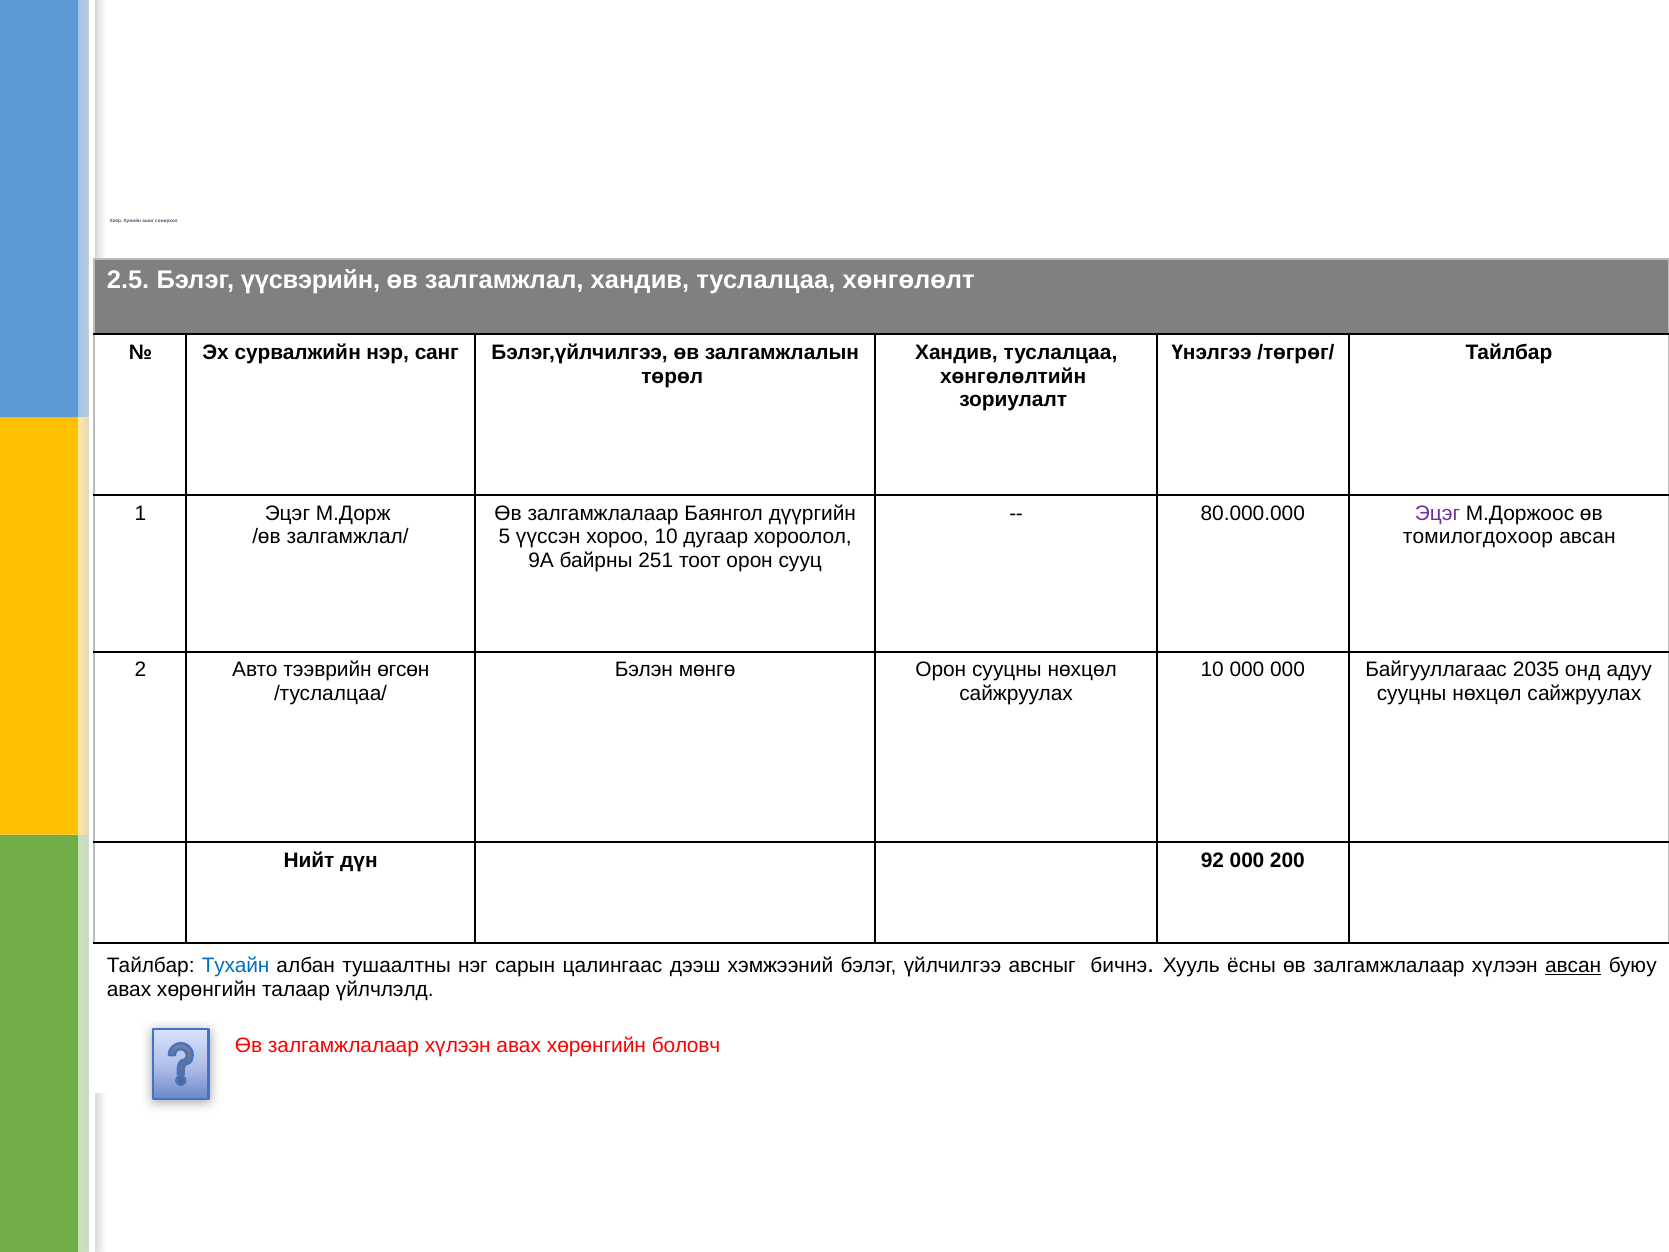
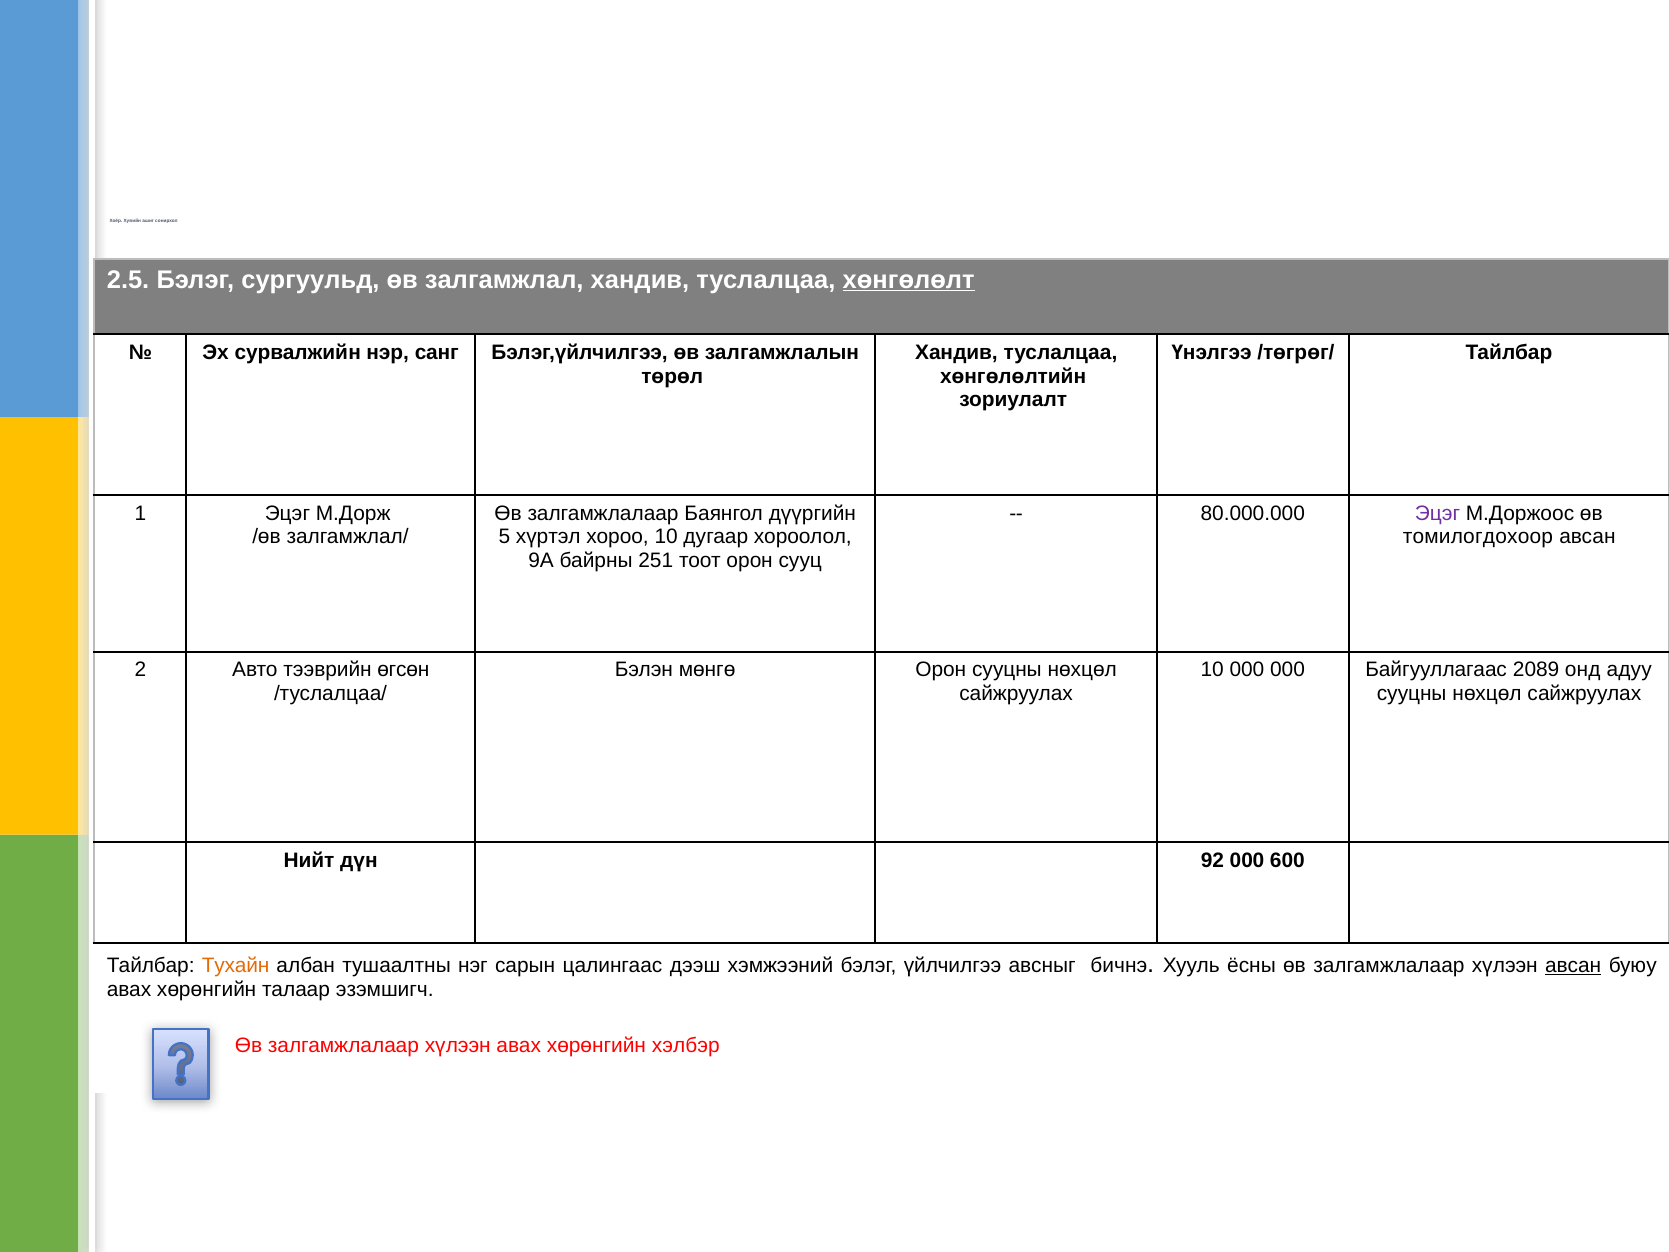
үүсвэрийн: үүсвэрийн -> сургуульд
хөнгөлөлт underline: none -> present
үүссэн: үүссэн -> хүртэл
2035: 2035 -> 2089
200: 200 -> 600
Тухайн colour: blue -> orange
үйлчлэлд: үйлчлэлд -> эзэмшигч
боловч: боловч -> хэлбэр
